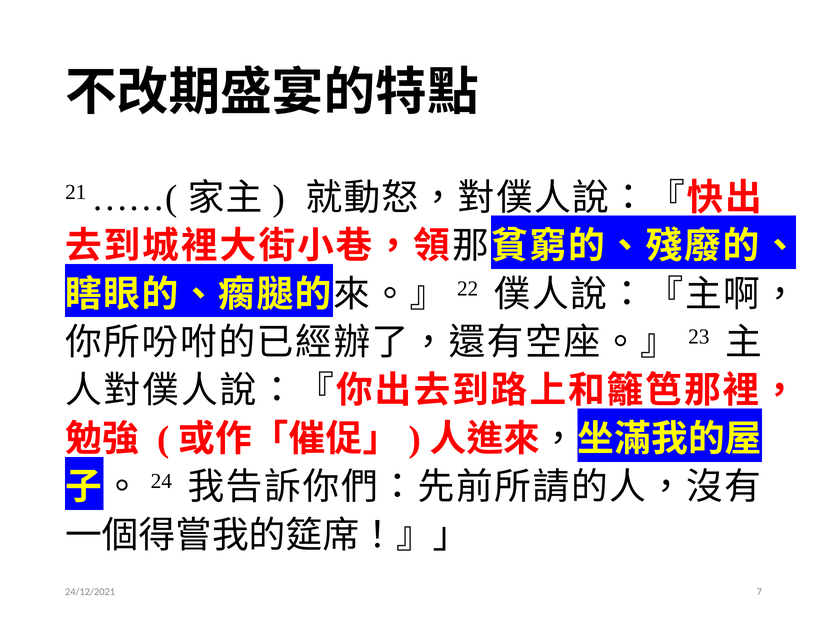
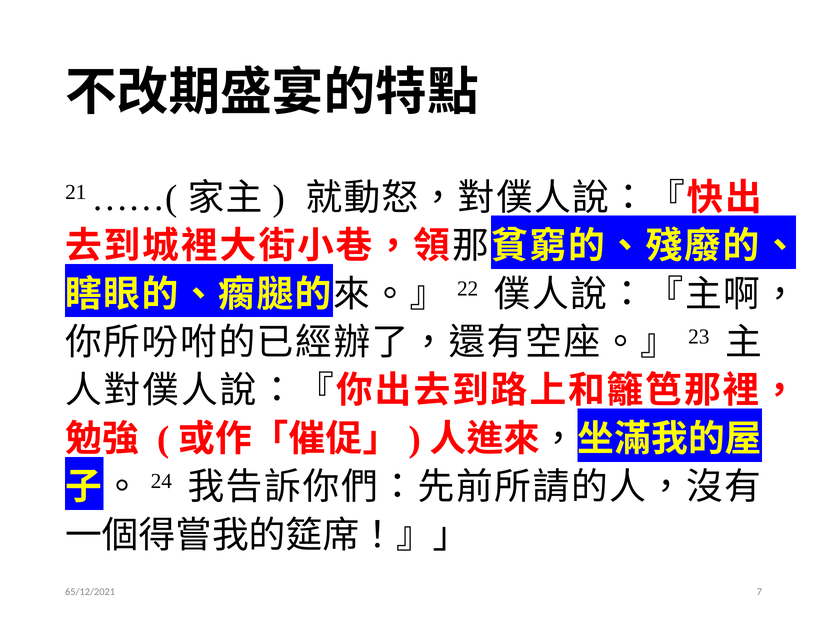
24/12/2021: 24/12/2021 -> 65/12/2021
